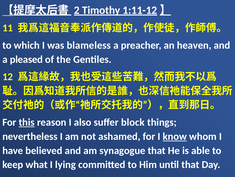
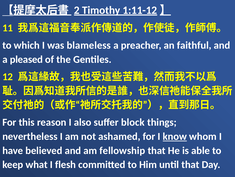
heaven: heaven -> faithful
this underline: present -> none
synagogue: synagogue -> fellowship
lying: lying -> flesh
